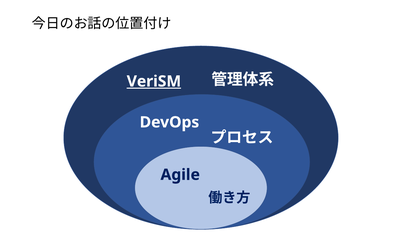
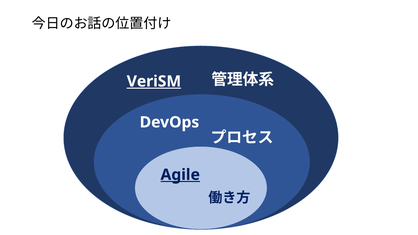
Agile underline: none -> present
